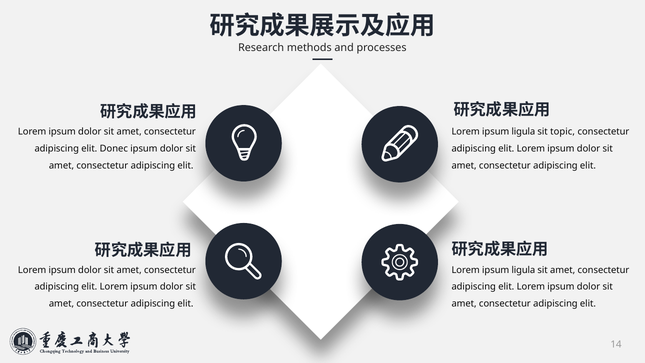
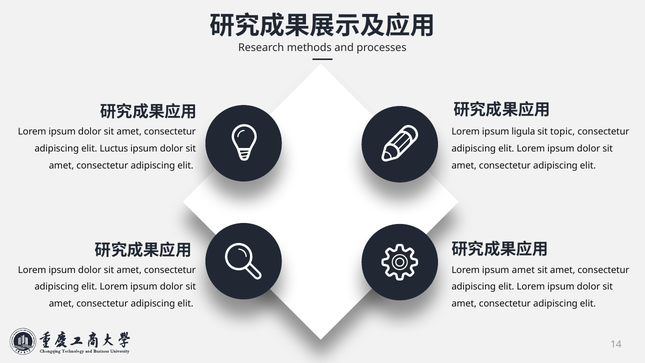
Donec: Donec -> Luctus
ligula at (523, 270): ligula -> amet
